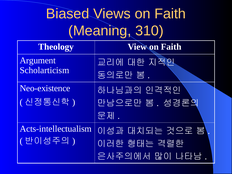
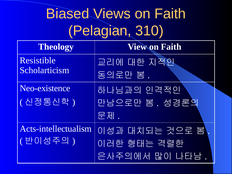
Meaning: Meaning -> Pelagian
Argument: Argument -> Resistible
